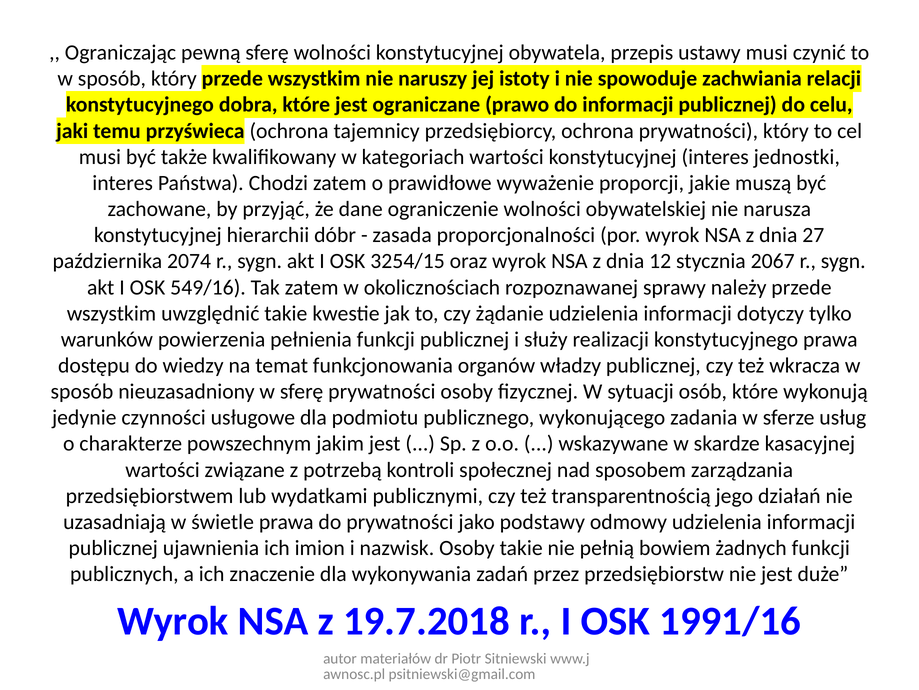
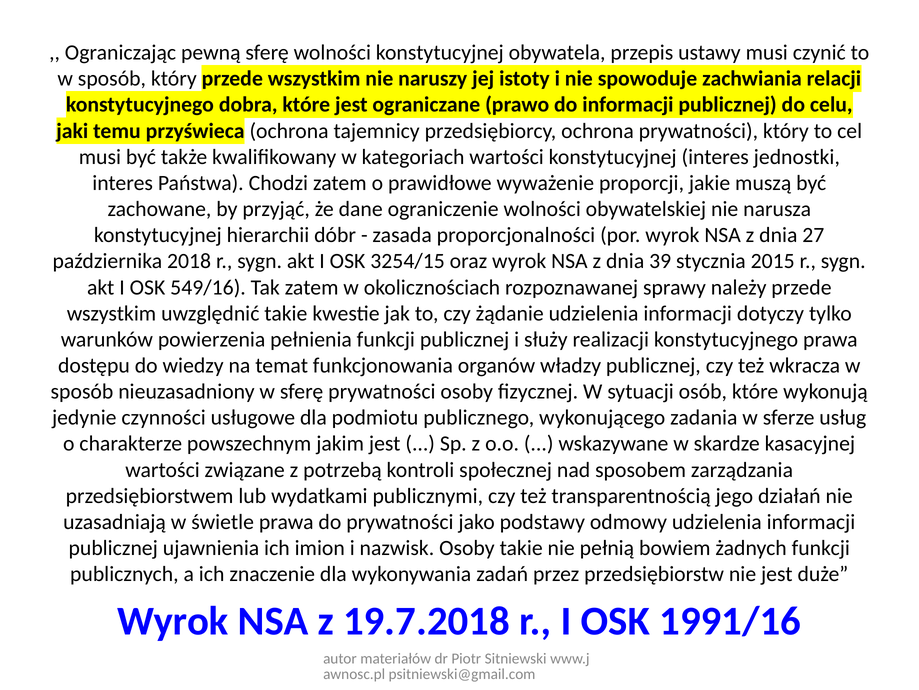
2074: 2074 -> 2018
12: 12 -> 39
2067: 2067 -> 2015
